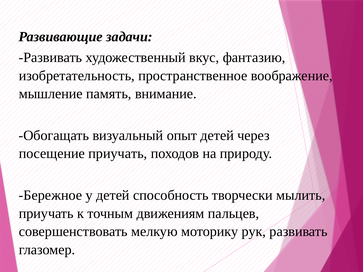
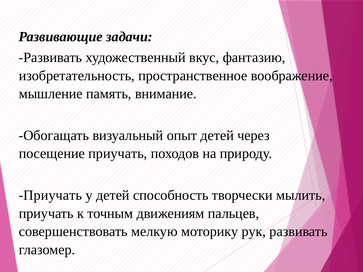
Бережное at (50, 195): Бережное -> Приучать
